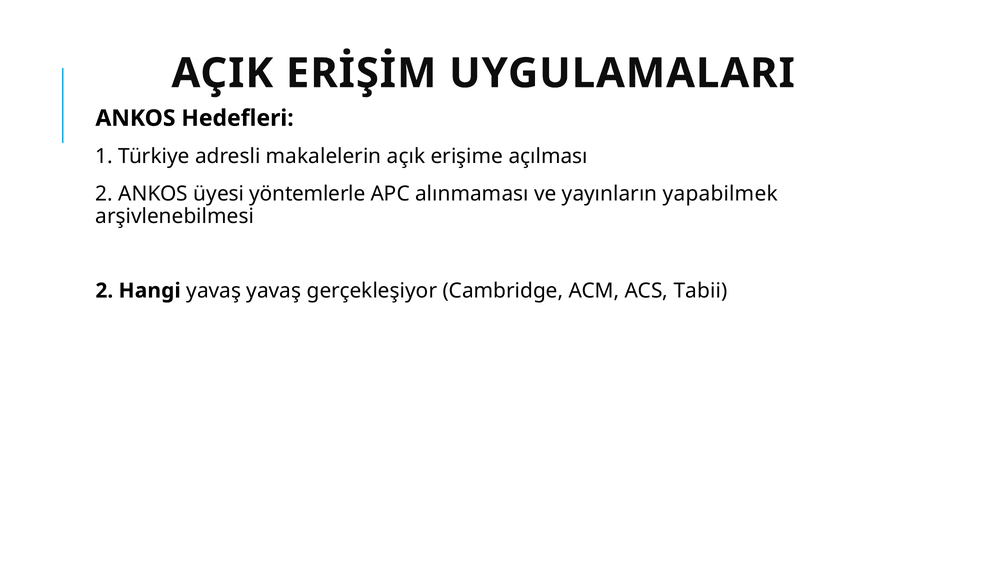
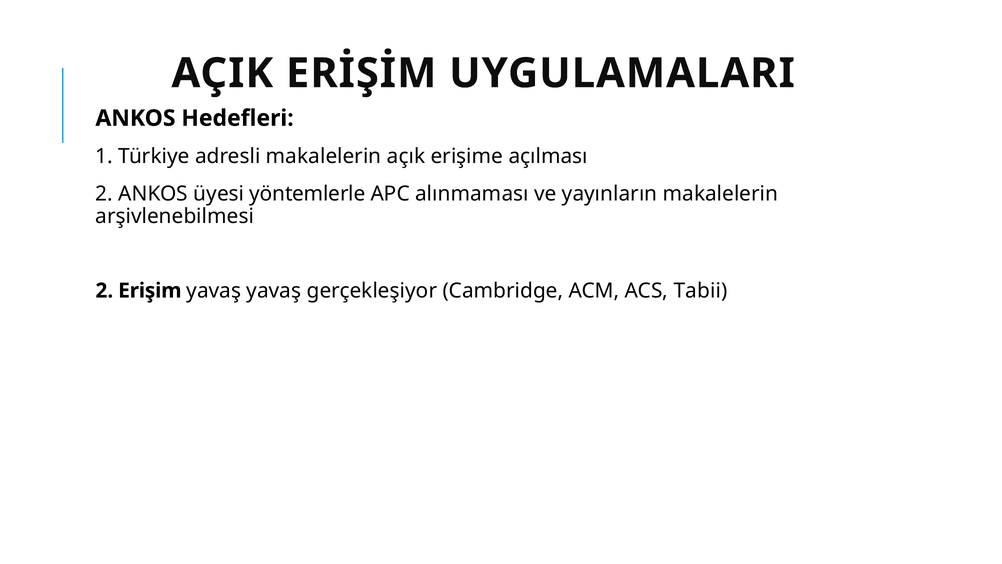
yayınların yapabilmek: yapabilmek -> makalelerin
Hangi: Hangi -> Erişim
